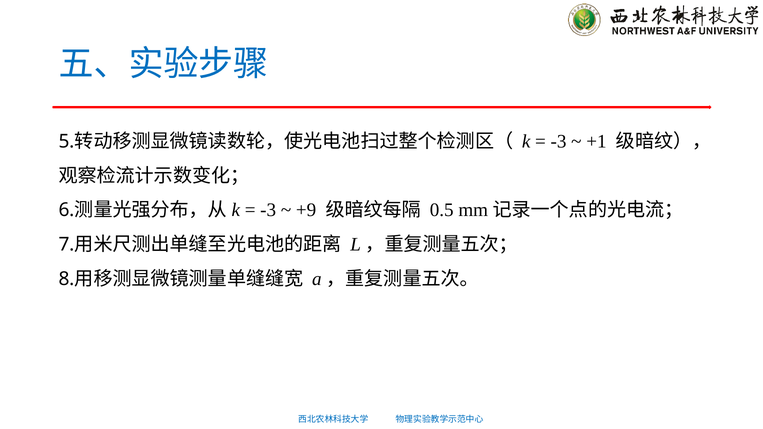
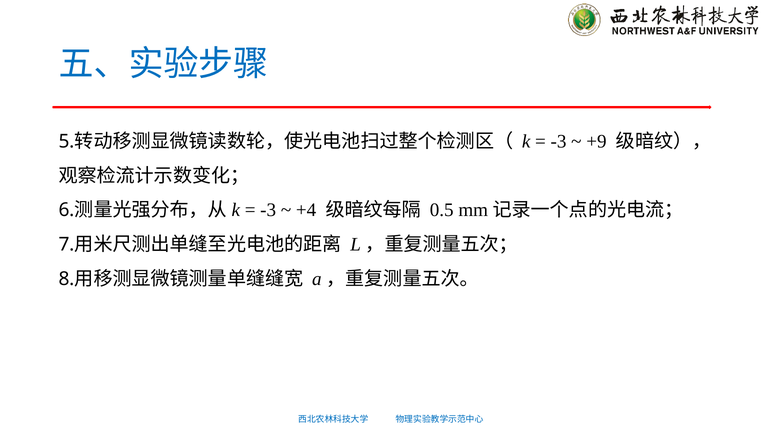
+1: +1 -> +9
+9: +9 -> +4
